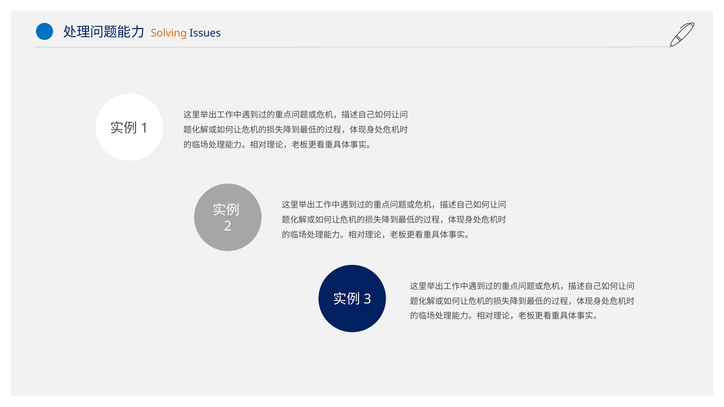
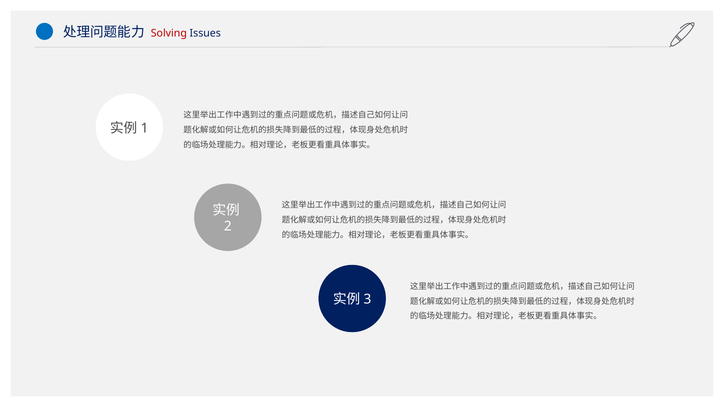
Solving colour: orange -> red
